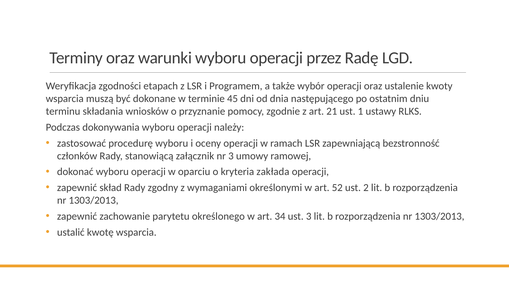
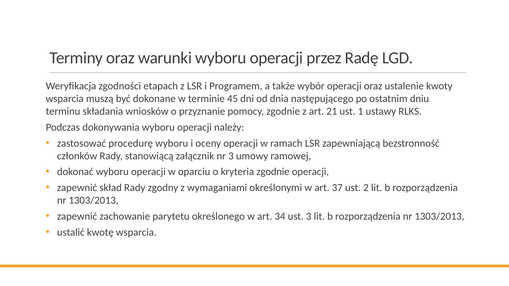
kryteria zakłada: zakłada -> zgodnie
52: 52 -> 37
